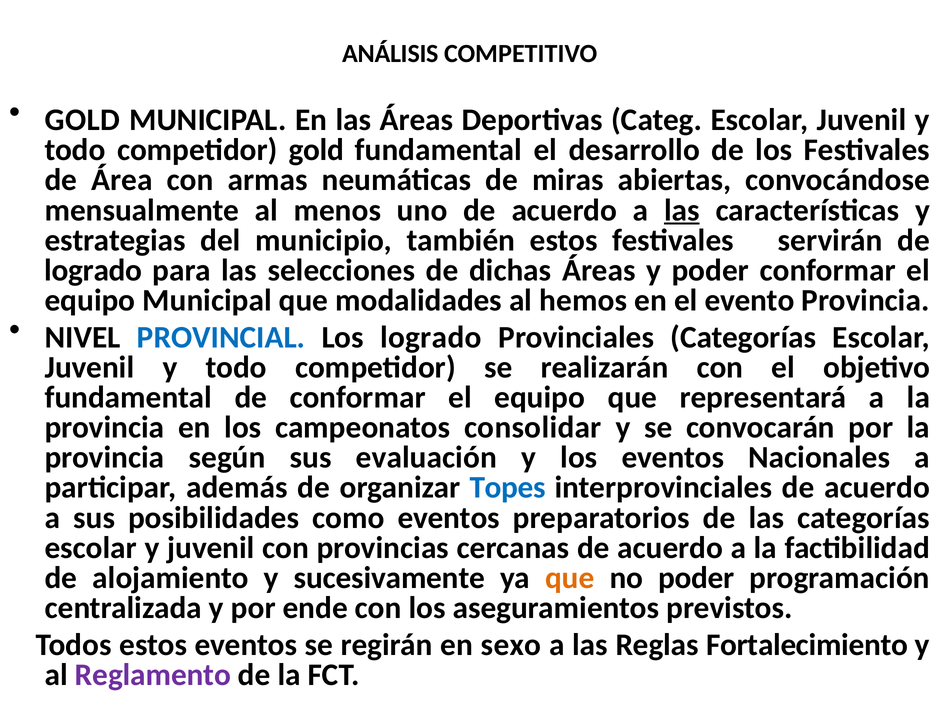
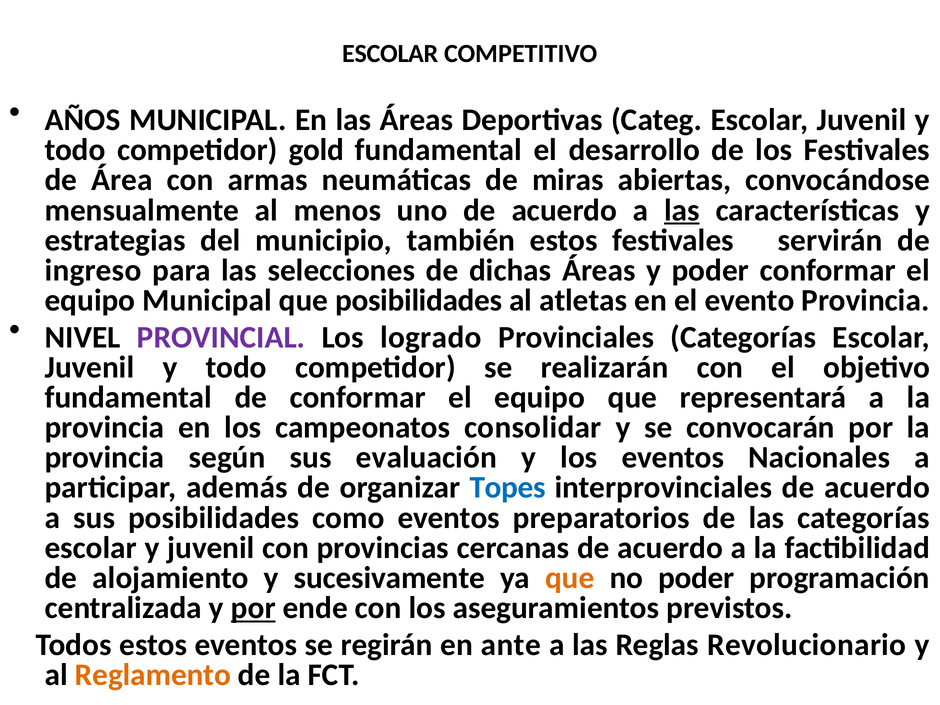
ANÁLISIS at (390, 54): ANÁLISIS -> ESCOLAR
GOLD at (82, 120): GOLD -> AÑOS
logrado at (93, 270): logrado -> ingreso
que modalidades: modalidades -> posibilidades
hemos: hemos -> atletas
PROVINCIAL colour: blue -> purple
por at (253, 608) underline: none -> present
sexo: sexo -> ante
Fortalecimiento: Fortalecimiento -> Revolucionario
Reglamento colour: purple -> orange
